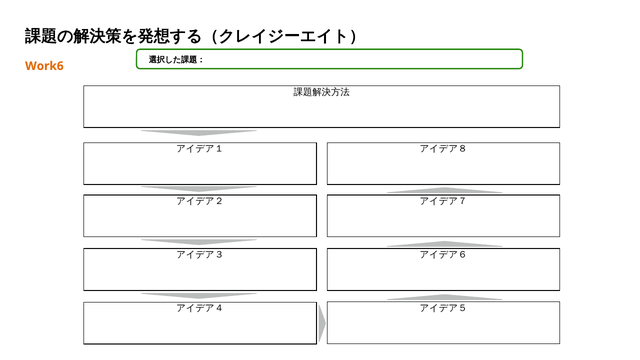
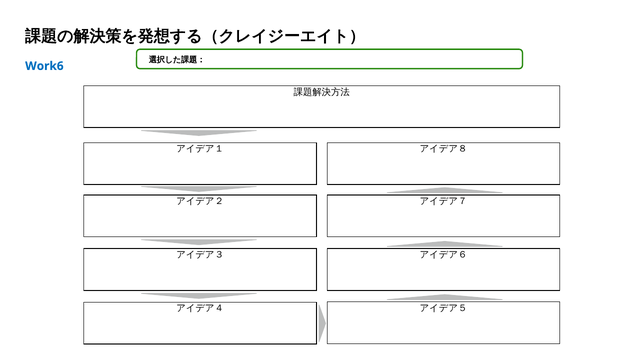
Work6 colour: orange -> blue
